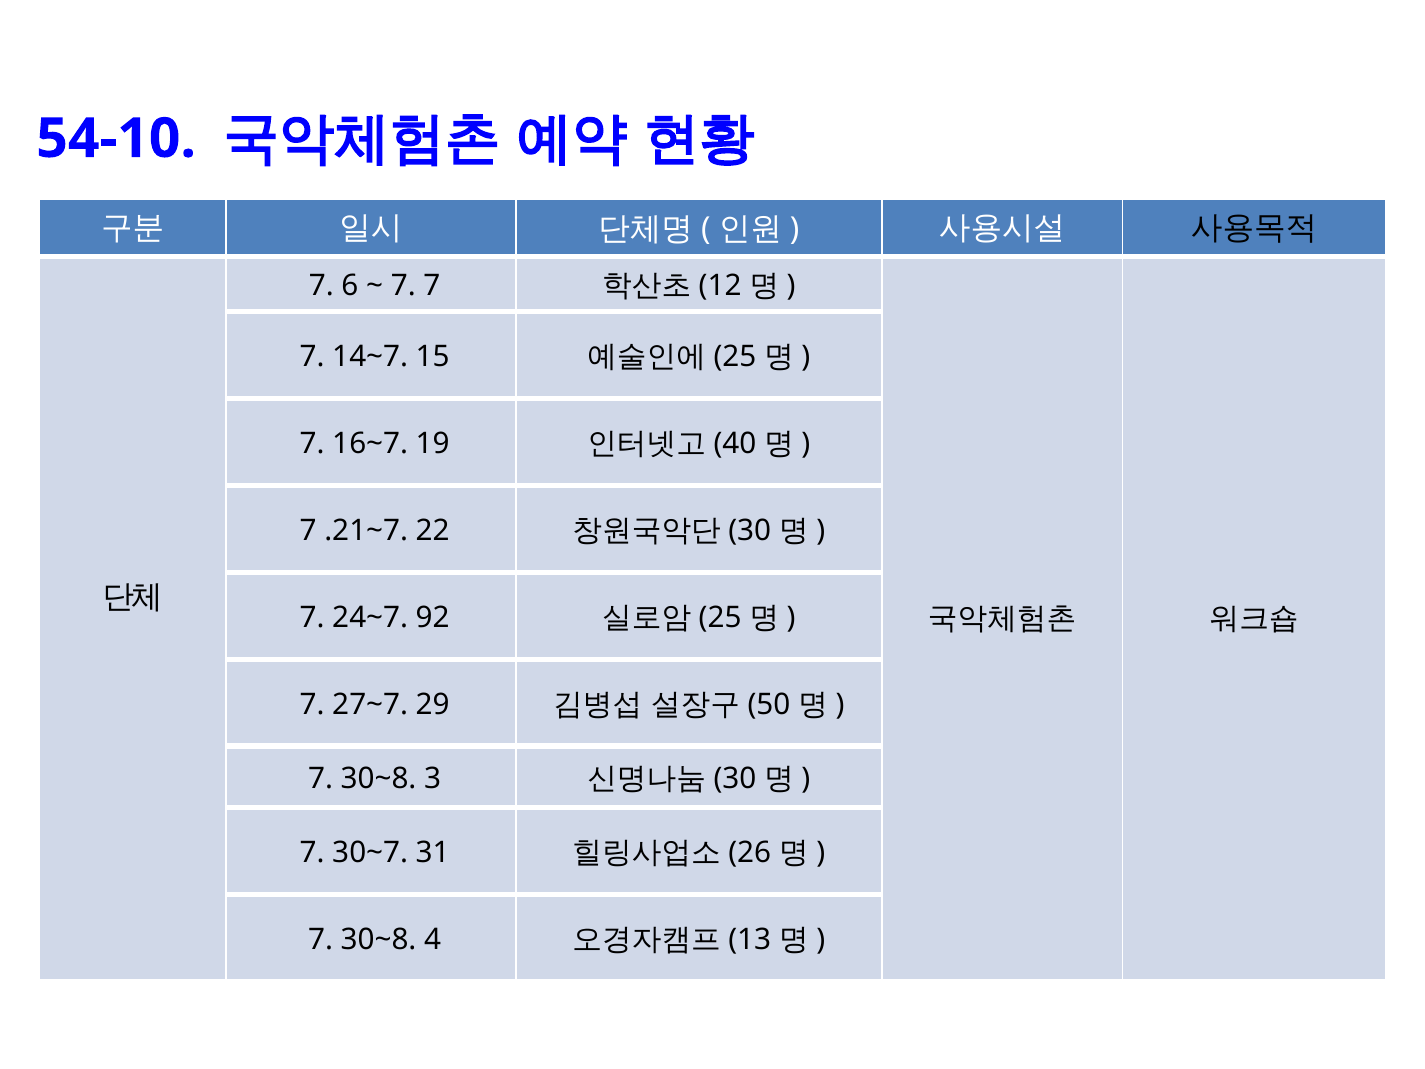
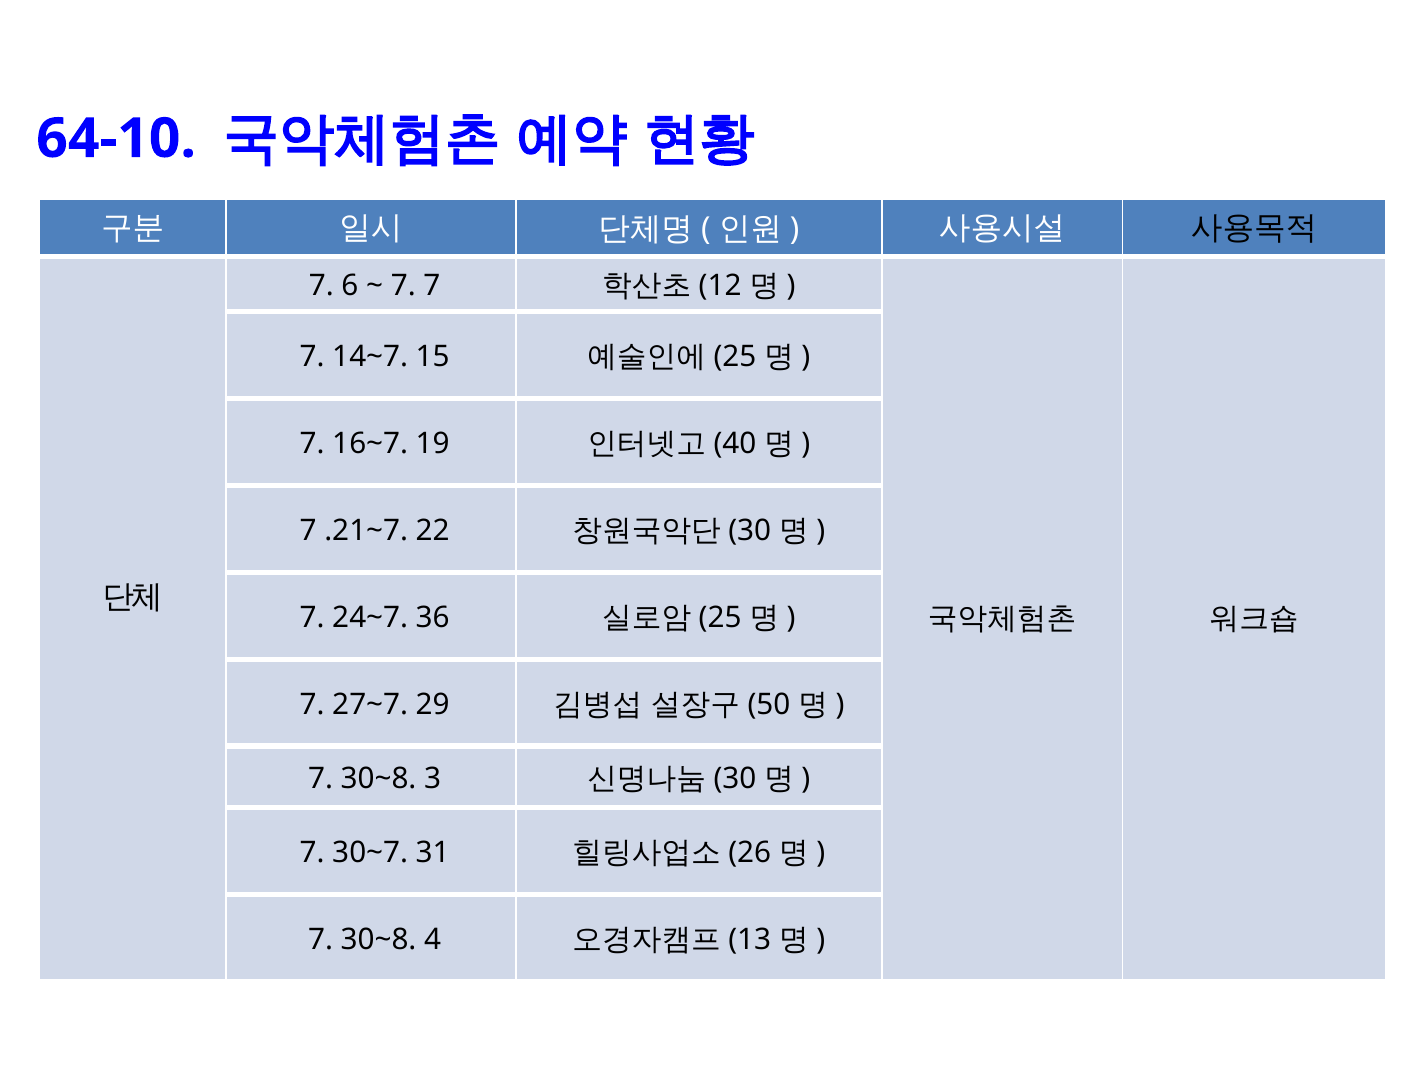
54-10: 54-10 -> 64-10
92: 92 -> 36
